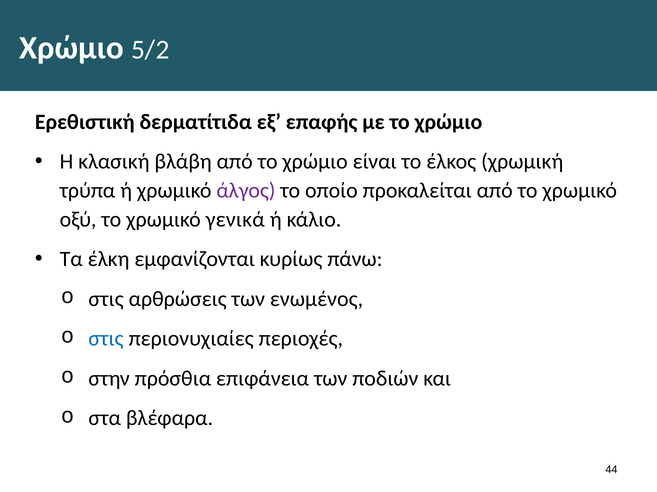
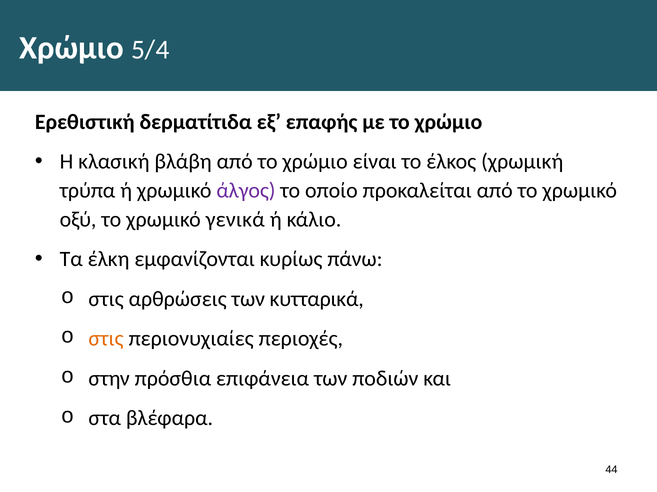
5/2: 5/2 -> 5/4
ενωμένος: ενωμένος -> κυτταρικά
στις at (106, 339) colour: blue -> orange
